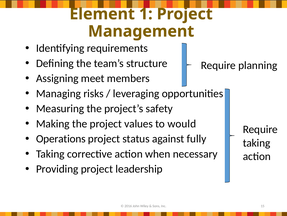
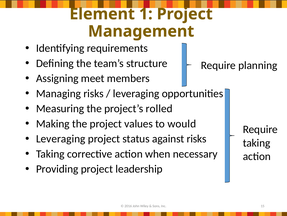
safety: safety -> rolled
Operations at (61, 138): Operations -> Leveraging
against fully: fully -> risks
